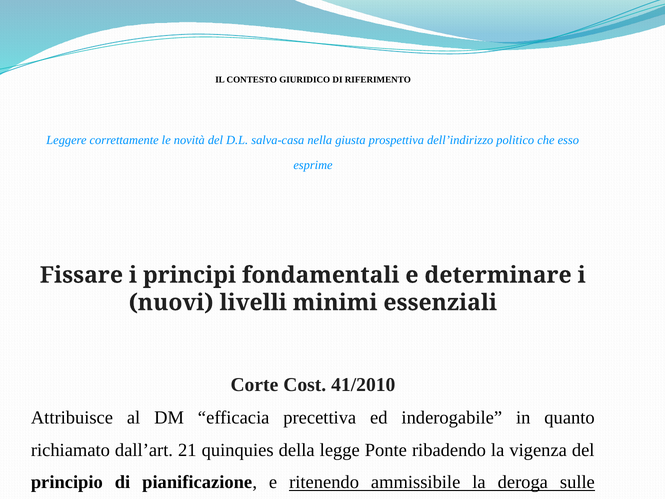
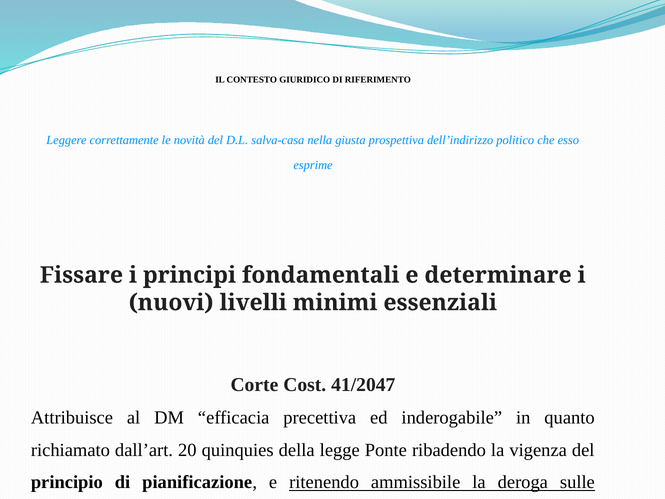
41/2010: 41/2010 -> 41/2047
21: 21 -> 20
